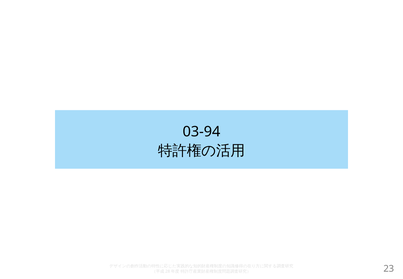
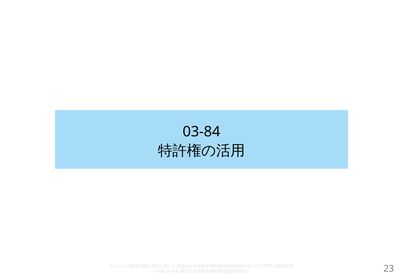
03-94: 03-94 -> 03-84
